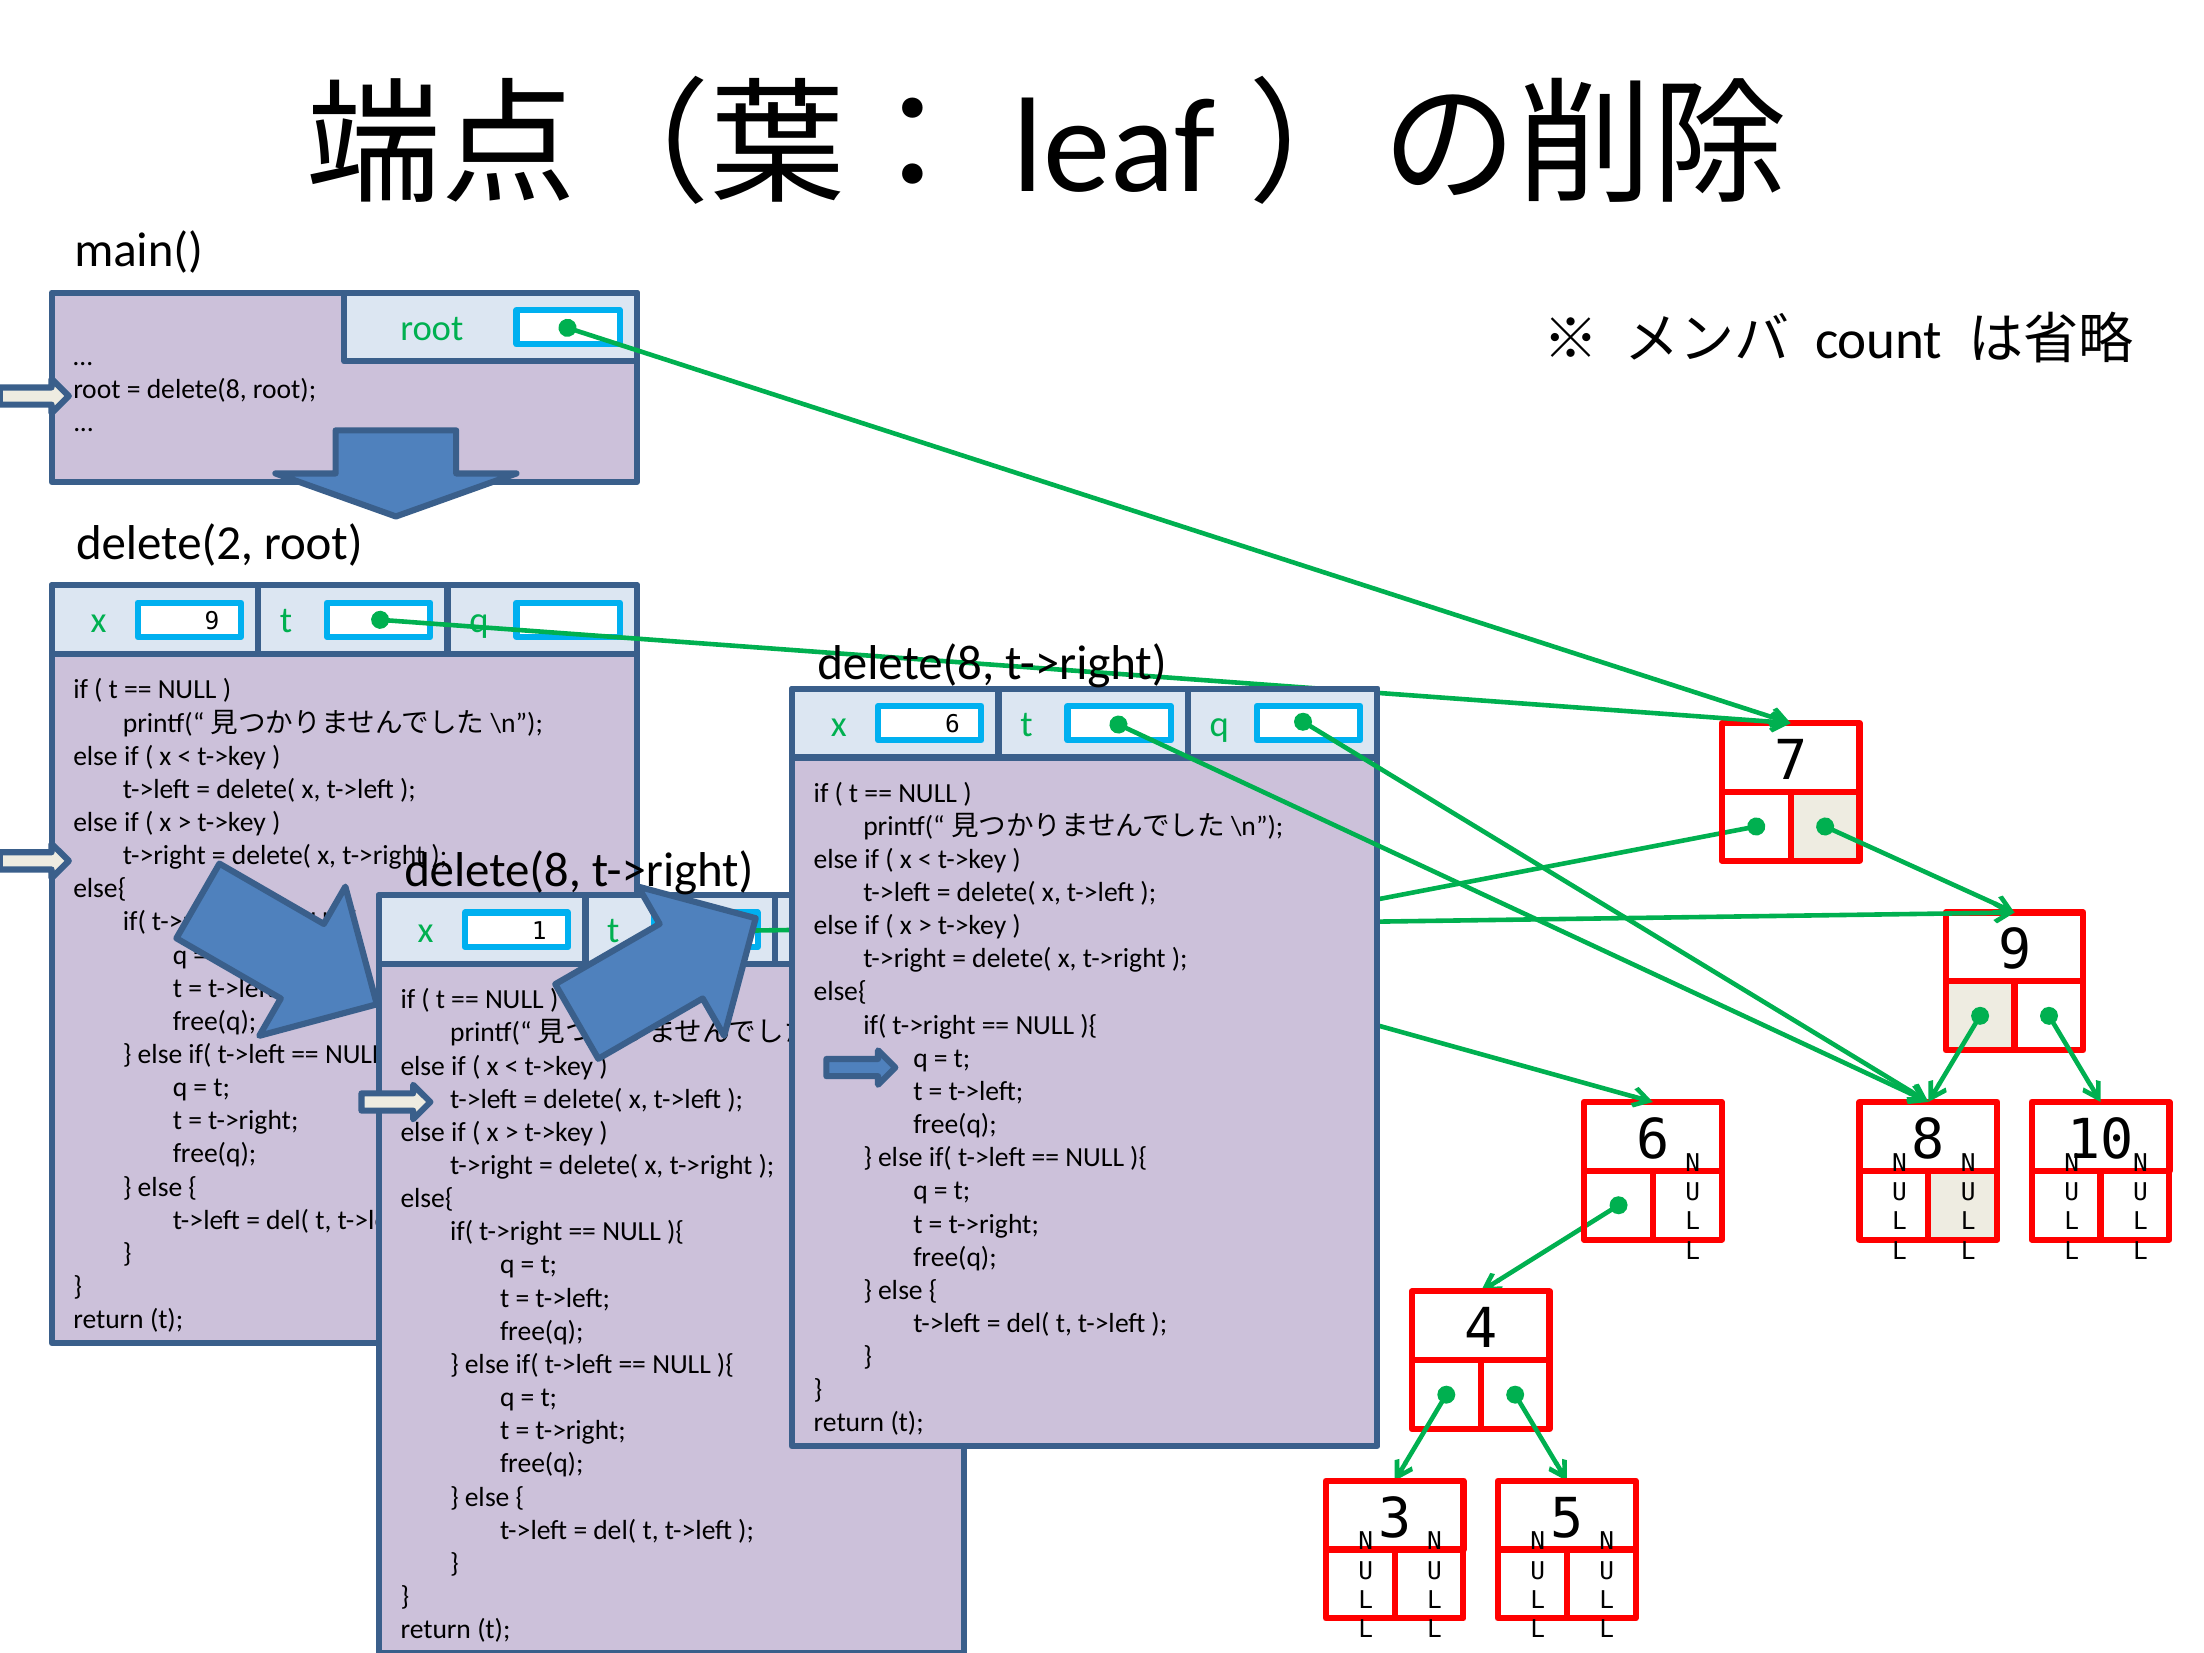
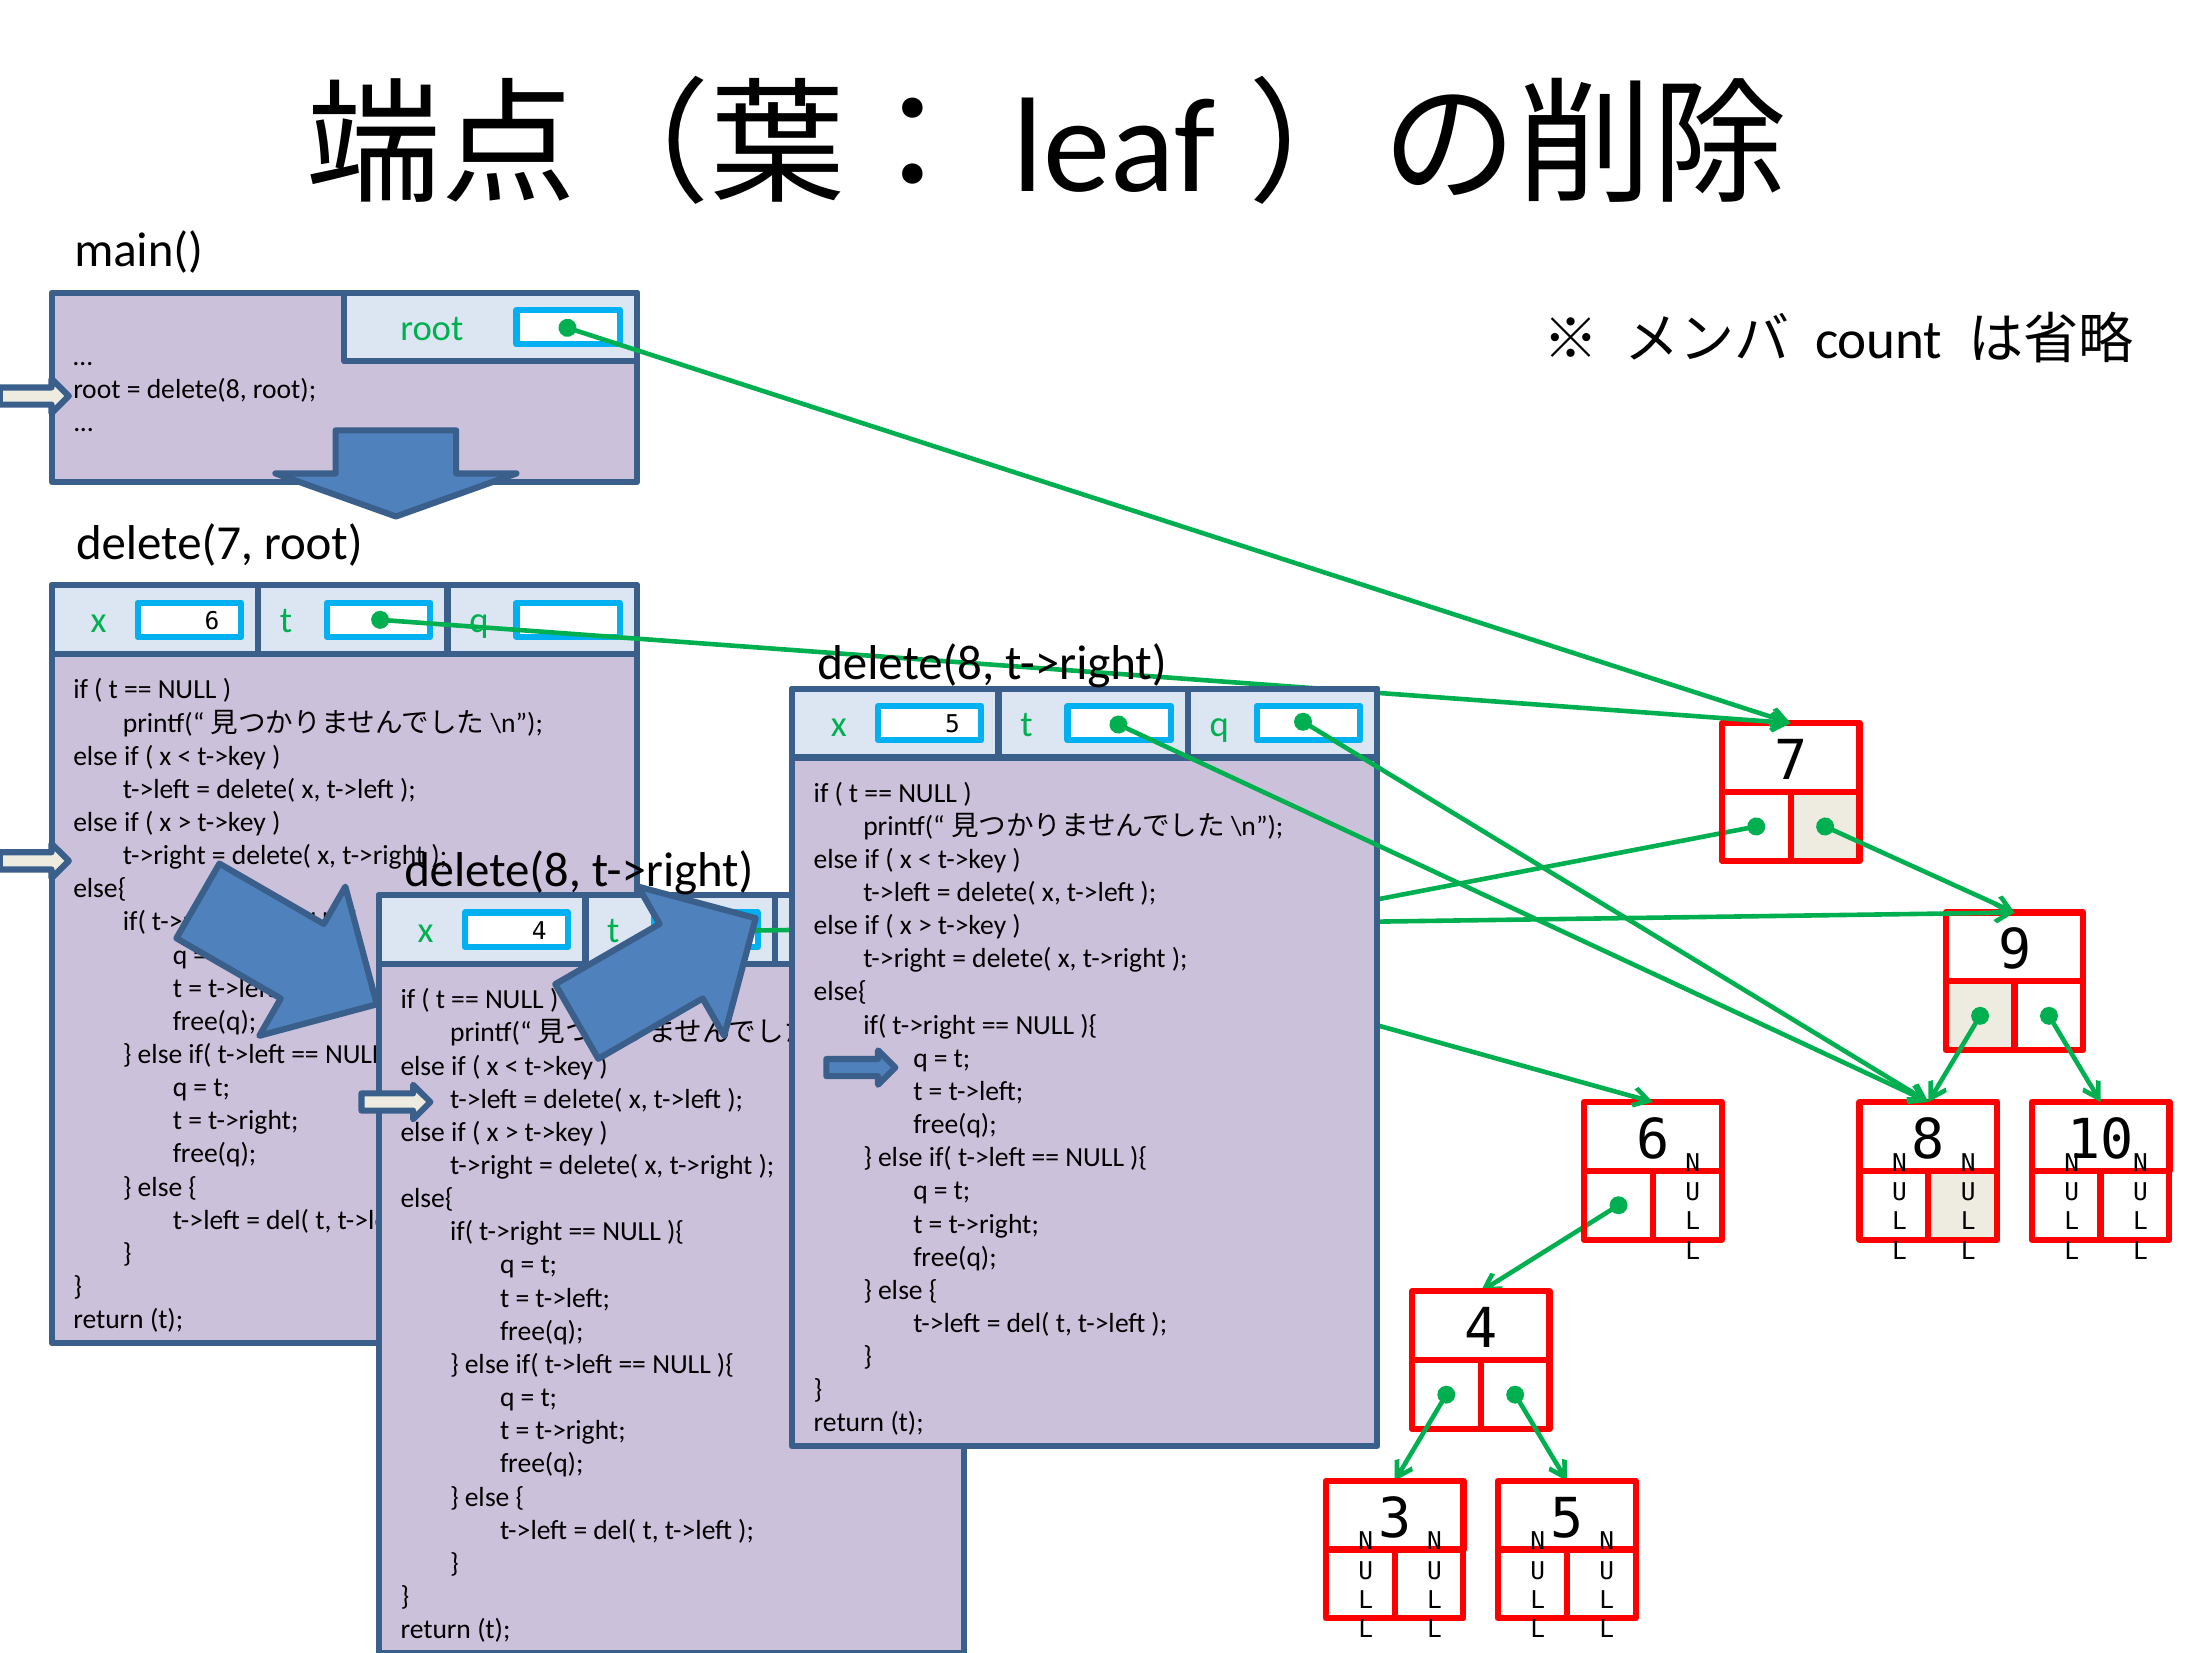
delete(2: delete(2 -> delete(7
x 9: 9 -> 6
x 6: 6 -> 5
x 1: 1 -> 4
